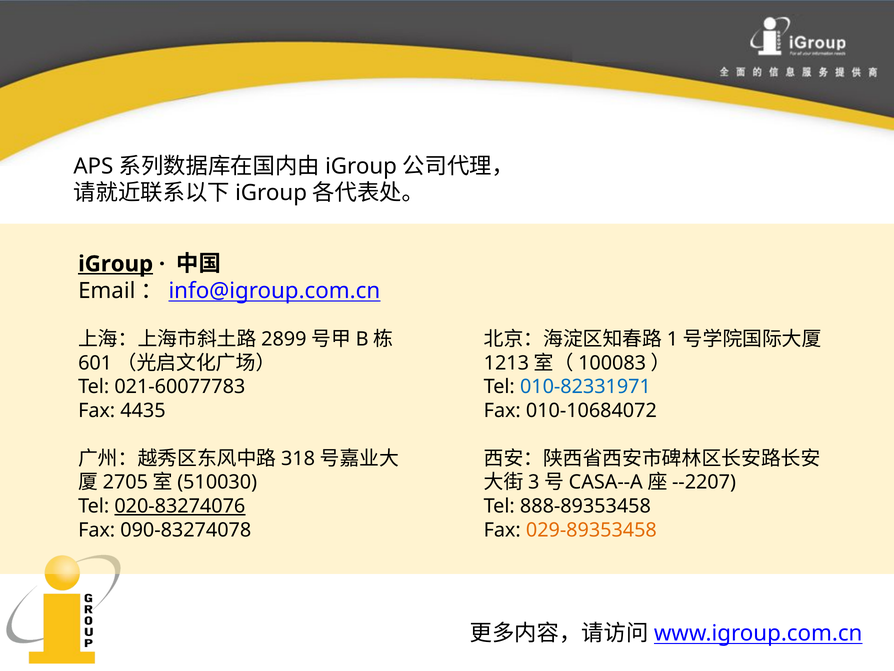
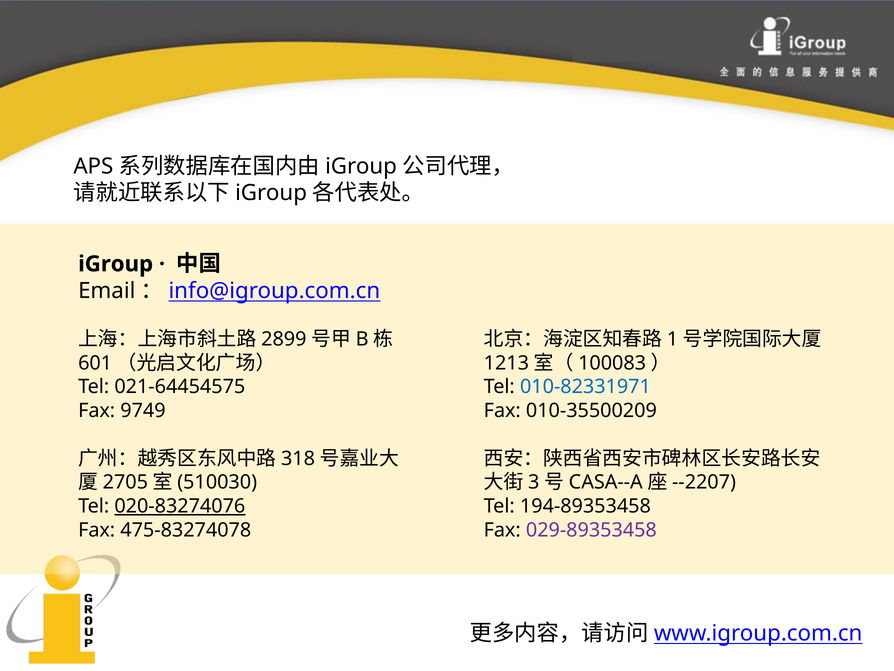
iGroup underline: present -> none
021-60077783: 021-60077783 -> 021-64454575
4435: 4435 -> 9749
010-10684072: 010-10684072 -> 010-35500209
888-89353458: 888-89353458 -> 194-89353458
090-83274078: 090-83274078 -> 475-83274078
029-89353458 colour: orange -> purple
